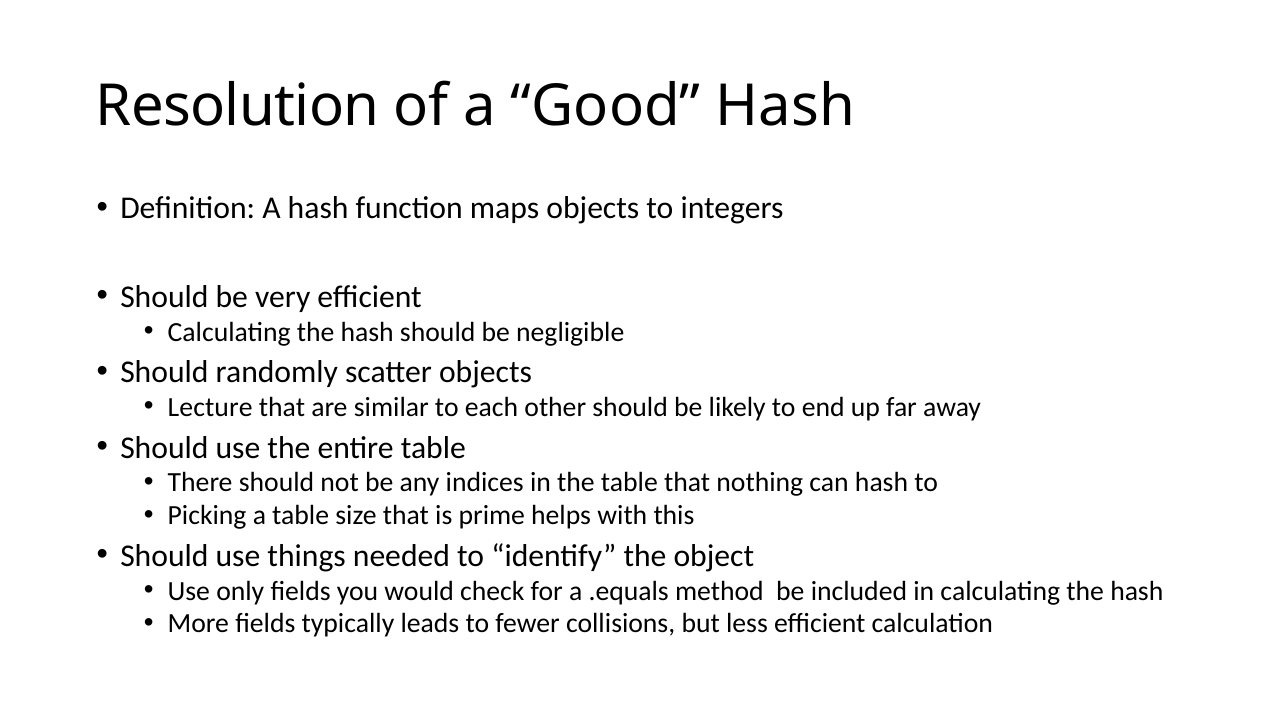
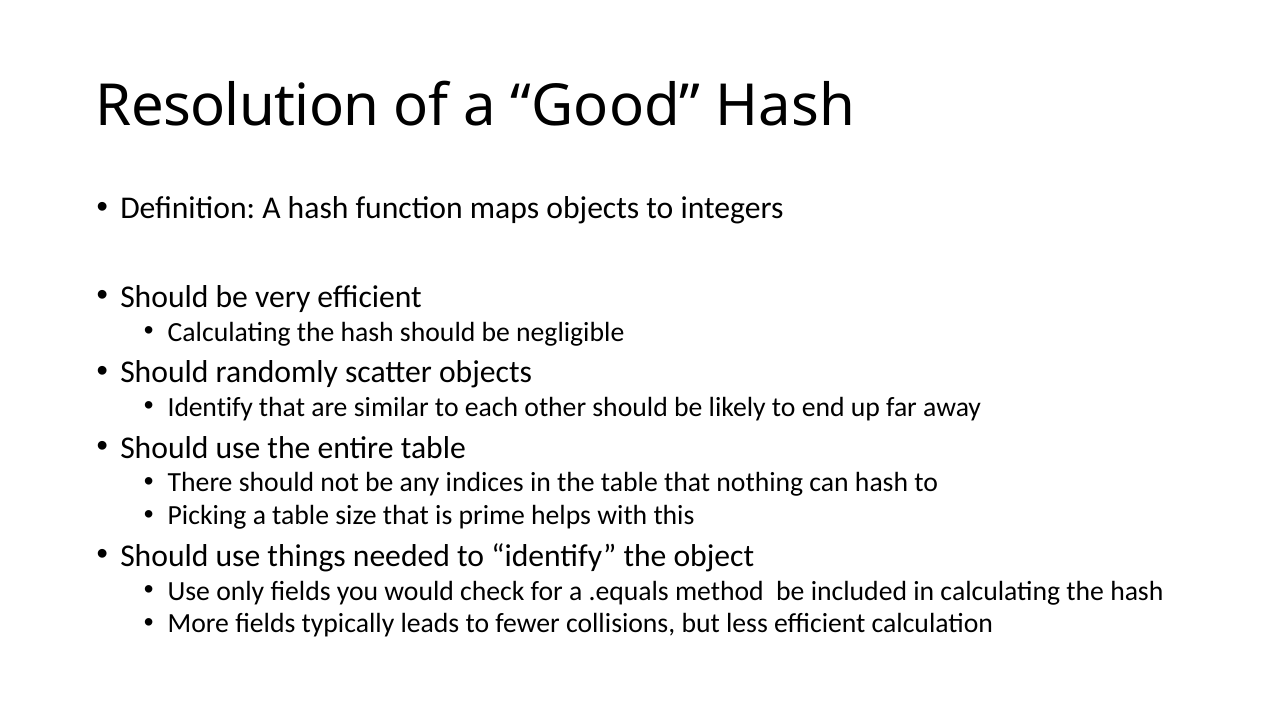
Lecture at (210, 407): Lecture -> Identify
